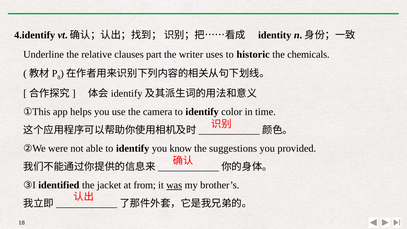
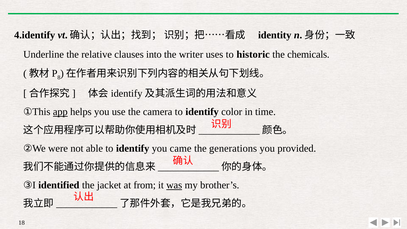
part: part -> into
app underline: none -> present
know: know -> came
suggestions: suggestions -> generations
